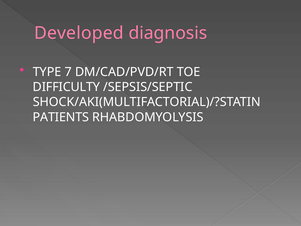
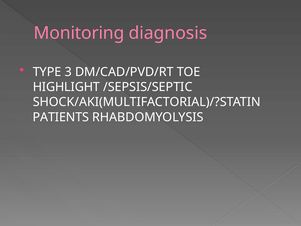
Developed: Developed -> Monitoring
7: 7 -> 3
DIFFICULTY: DIFFICULTY -> HIGHLIGHT
